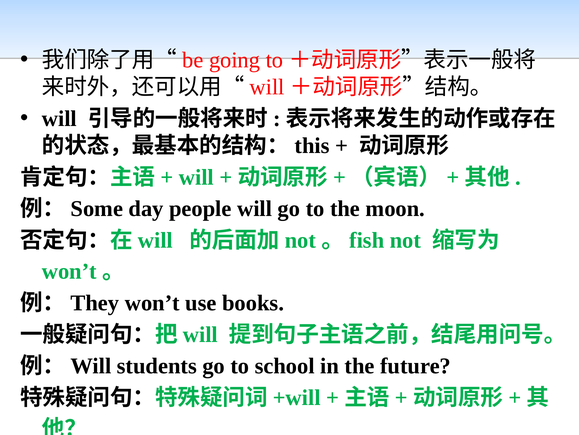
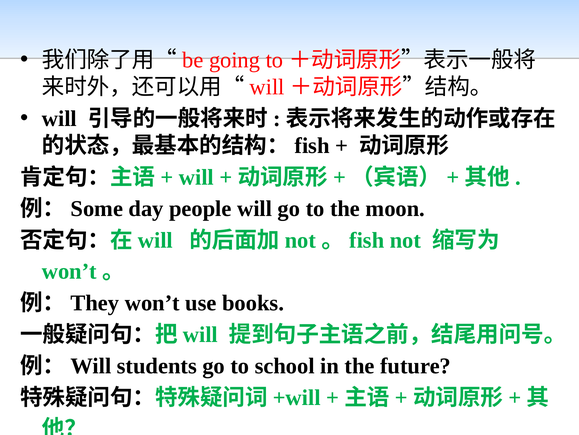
this at (312, 146): this -> fish
